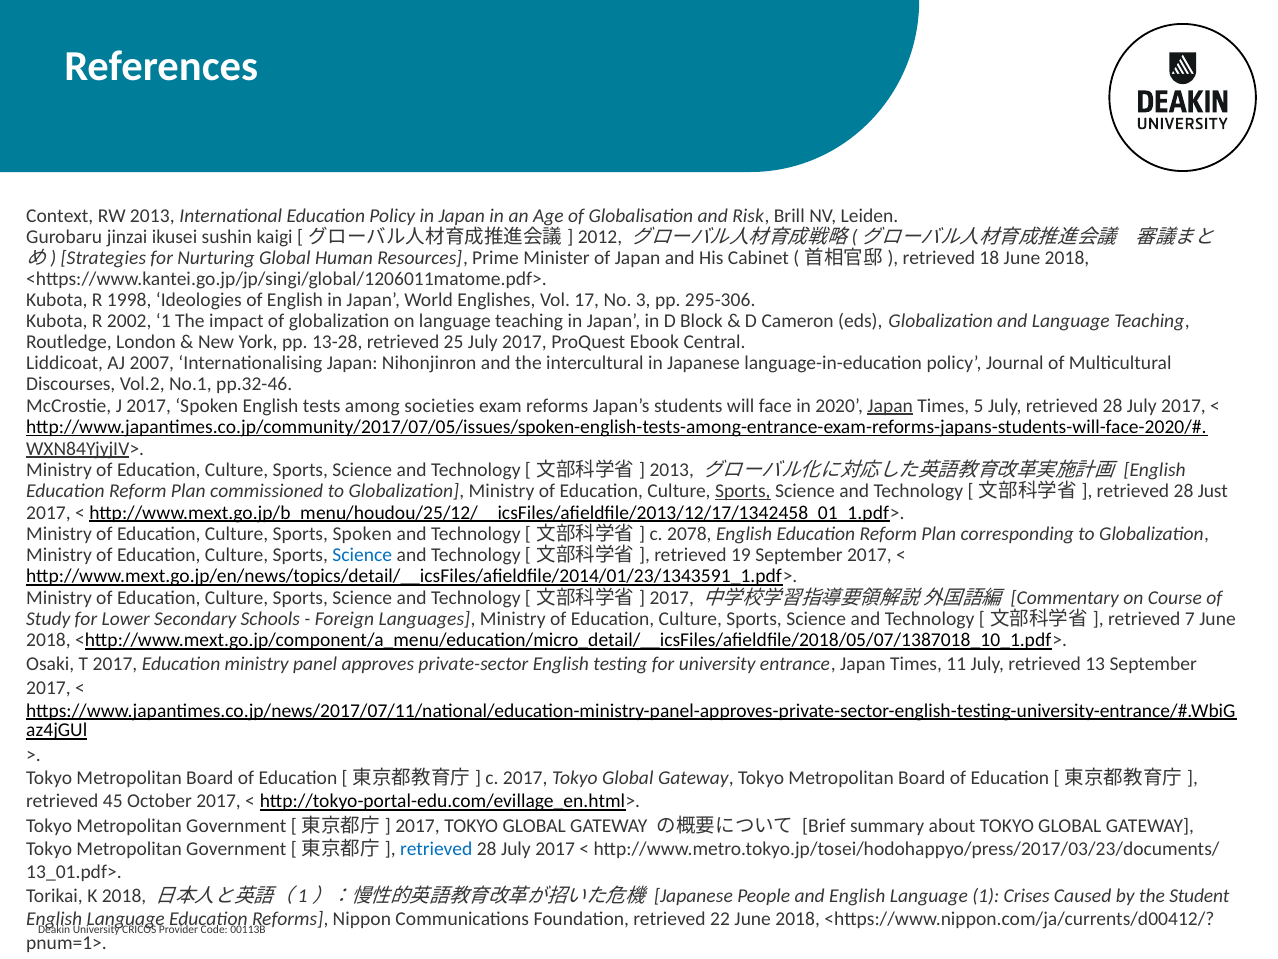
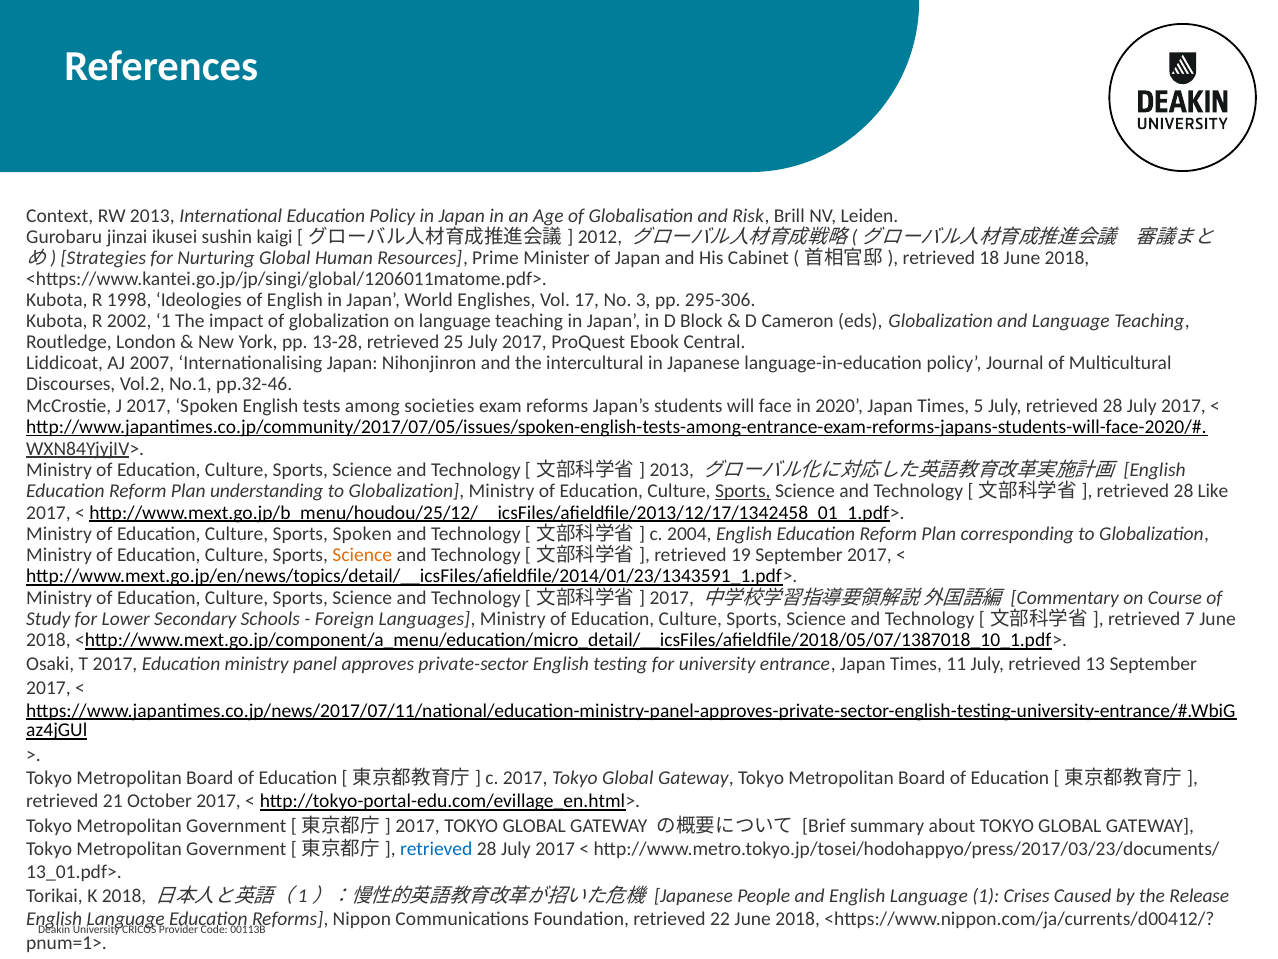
Japan at (890, 405) underline: present -> none
commissioned: commissioned -> understanding
Just: Just -> Like
2078: 2078 -> 2004
Science at (362, 555) colour: blue -> orange
45: 45 -> 21
Student: Student -> Release
